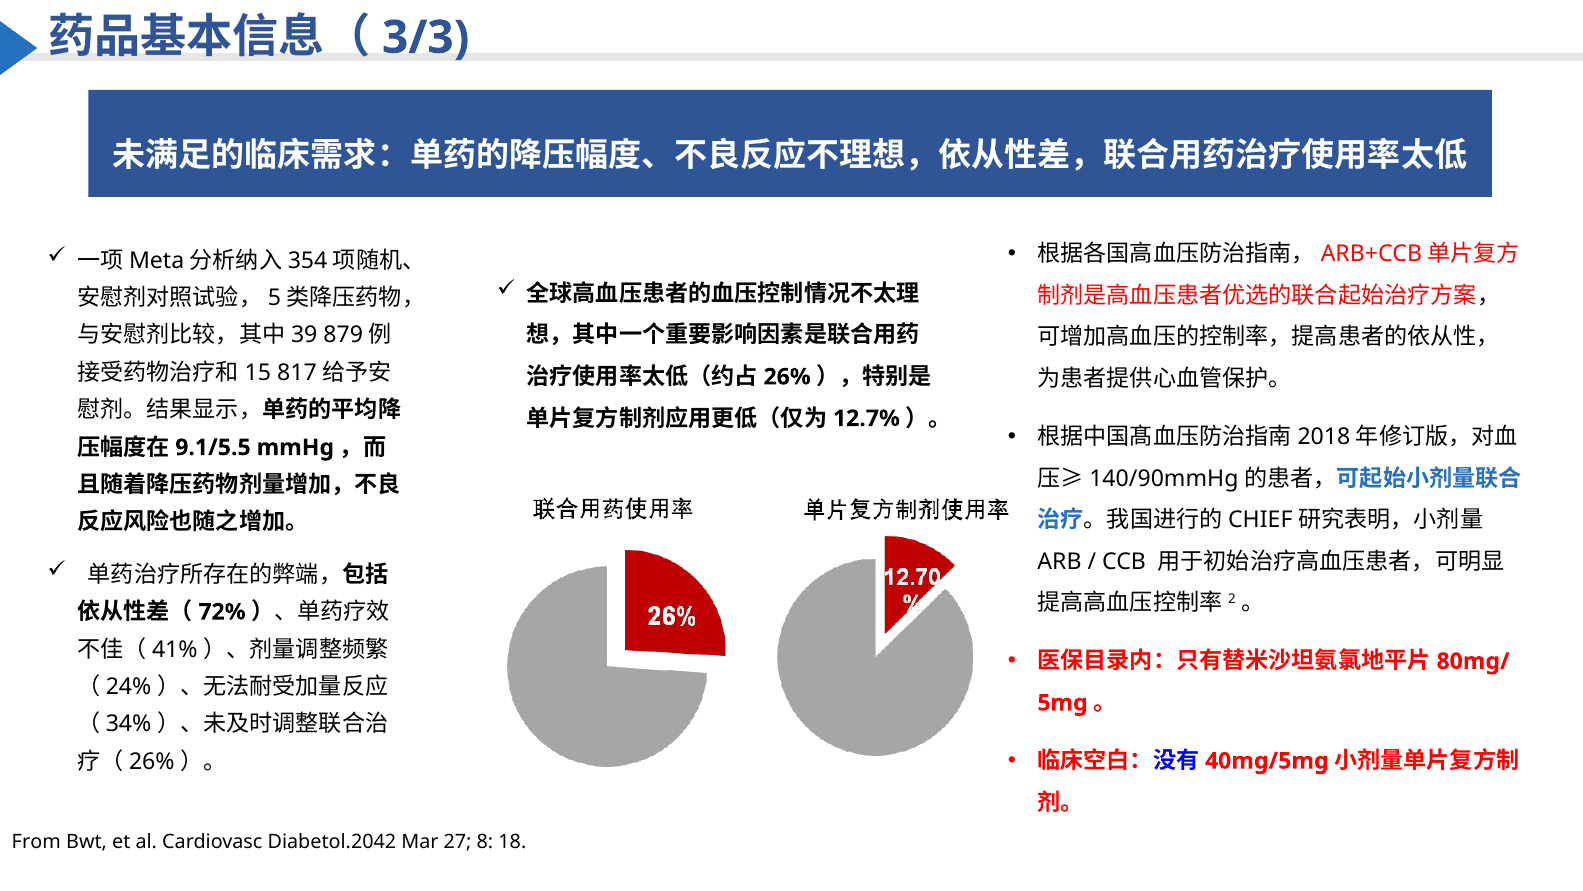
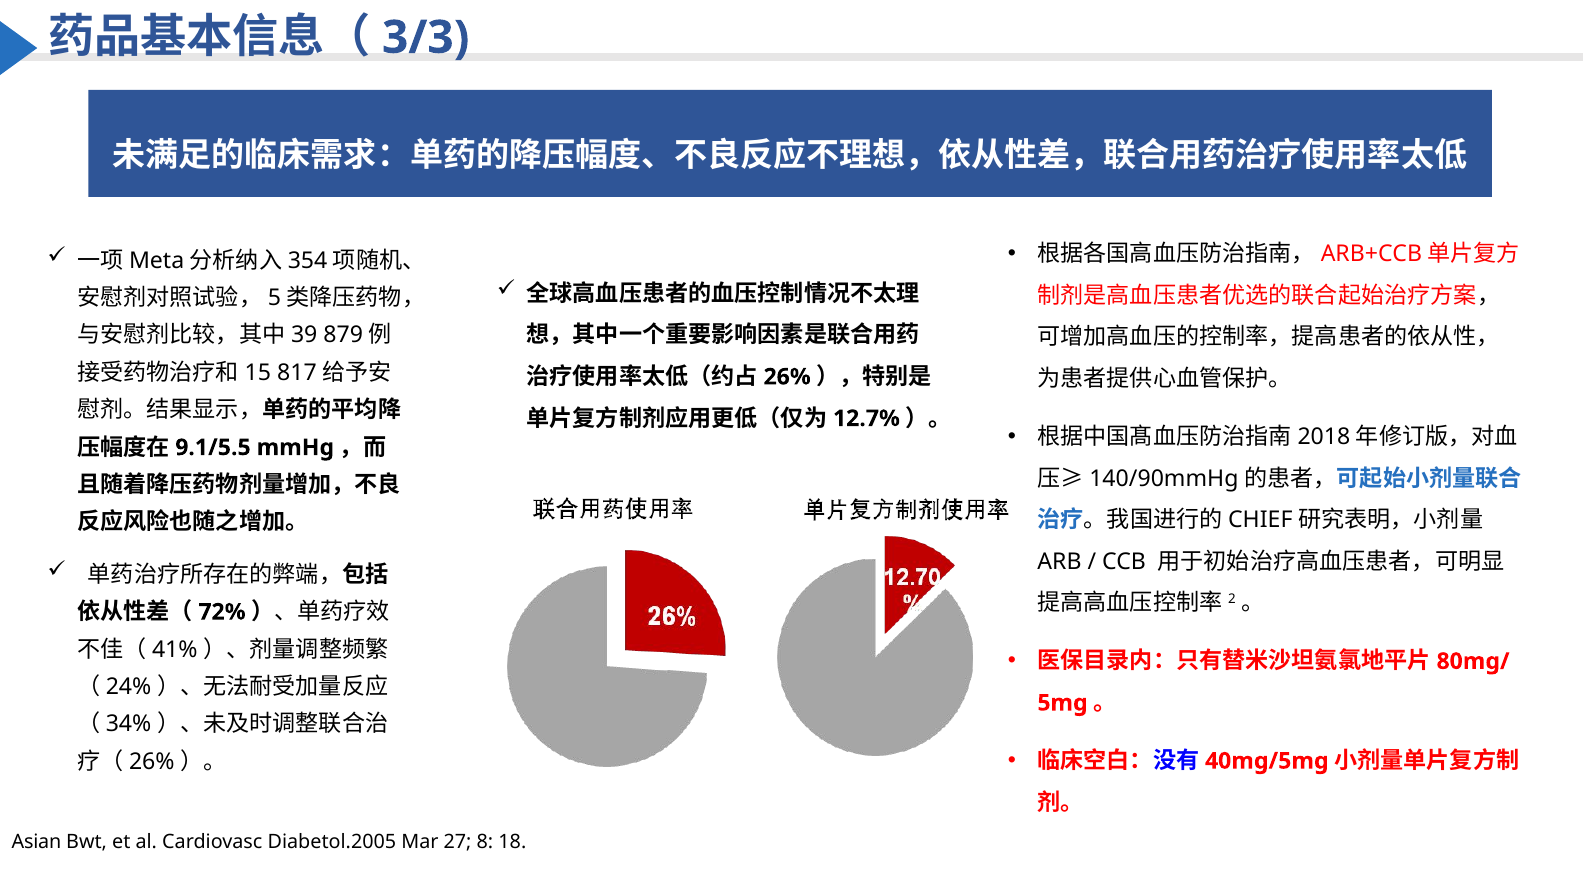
From: From -> Asian
Diabetol.2042: Diabetol.2042 -> Diabetol.2005
